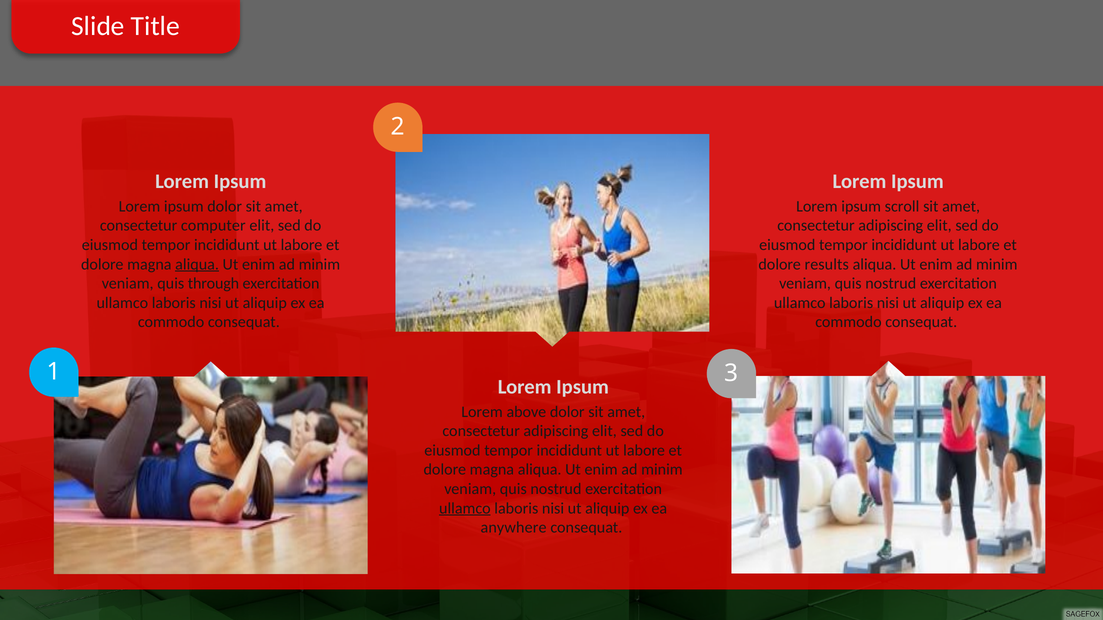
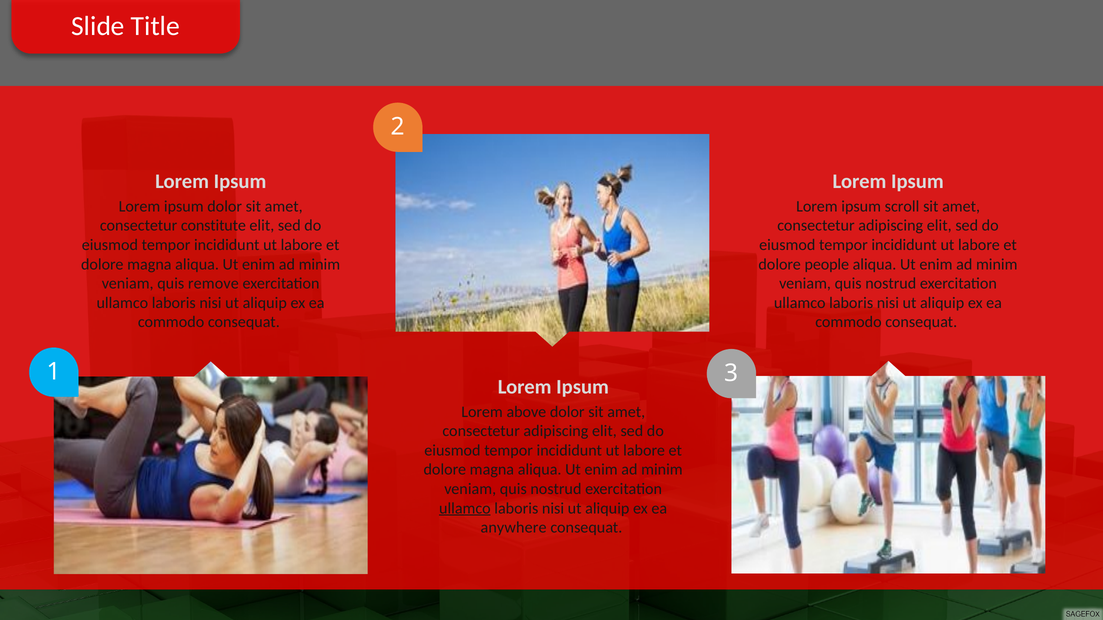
computer: computer -> constitute
aliqua at (197, 264) underline: present -> none
results: results -> people
through: through -> remove
